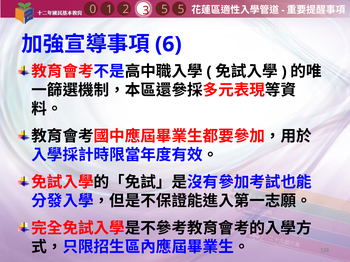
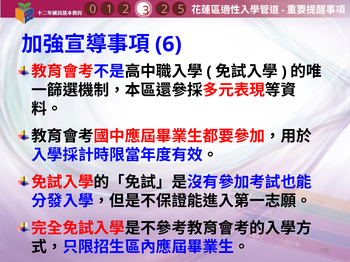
1 5: 5 -> 2
